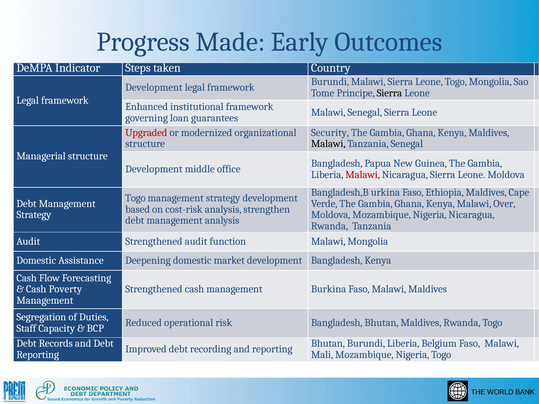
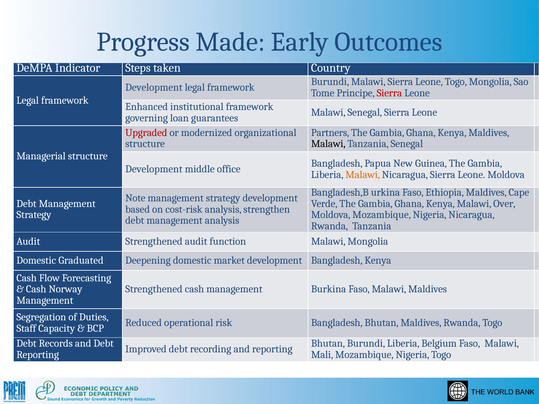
Sierra at (389, 93) colour: black -> red
Security: Security -> Partners
Malawi at (363, 175) colour: red -> orange
Togo at (135, 198): Togo -> Note
Assistance: Assistance -> Graduated
Poverty: Poverty -> Norway
